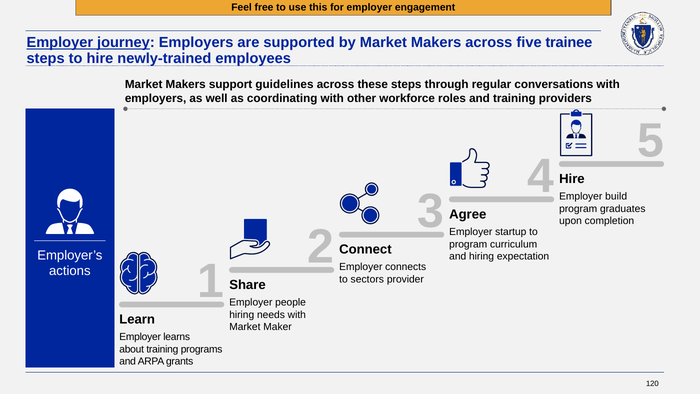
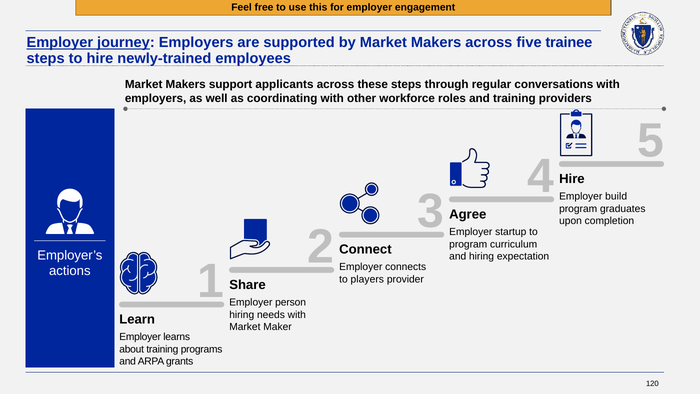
guidelines: guidelines -> applicants
sectors: sectors -> players
people: people -> person
